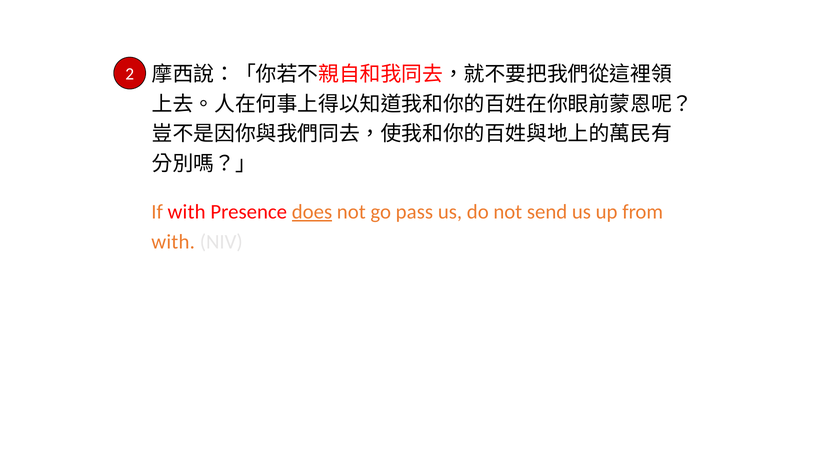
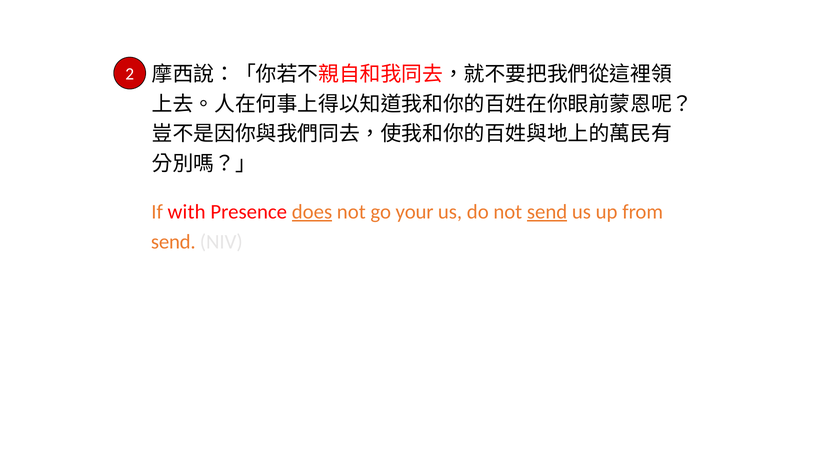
pass: pass -> your
send at (547, 212) underline: none -> present
with at (173, 242): with -> send
